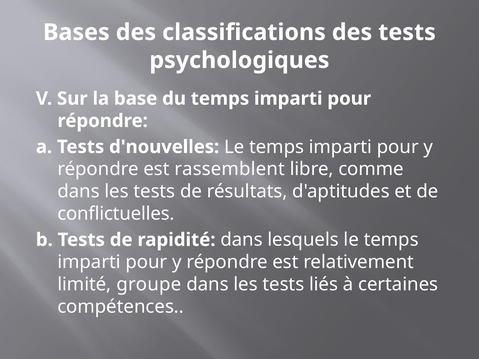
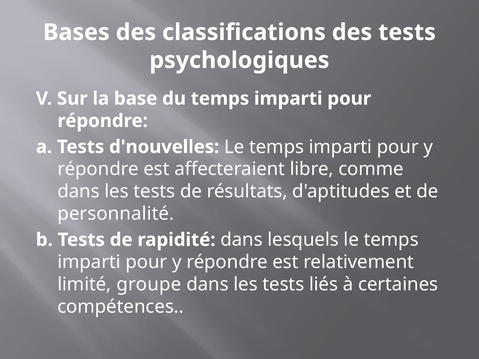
rassemblent: rassemblent -> affecteraient
conflictuelles: conflictuelles -> personnalité
